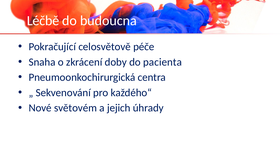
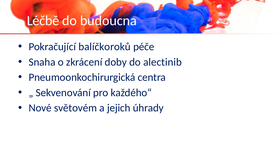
celosvětově: celosvětově -> balíčkoroků
pacienta: pacienta -> alectinib
